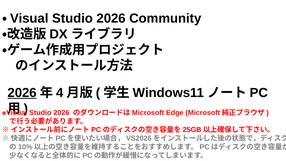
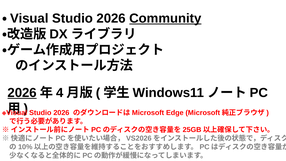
Community underline: none -> present
